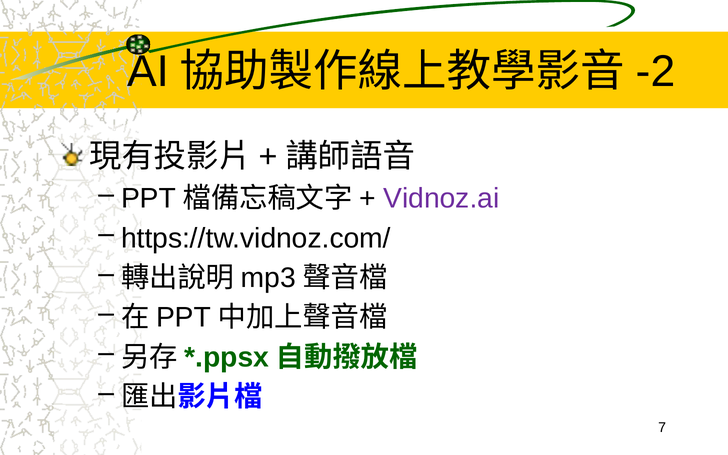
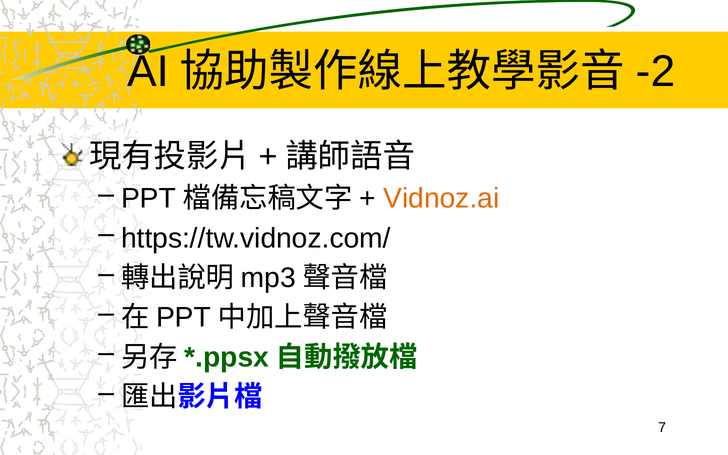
Vidnoz.ai colour: purple -> orange
